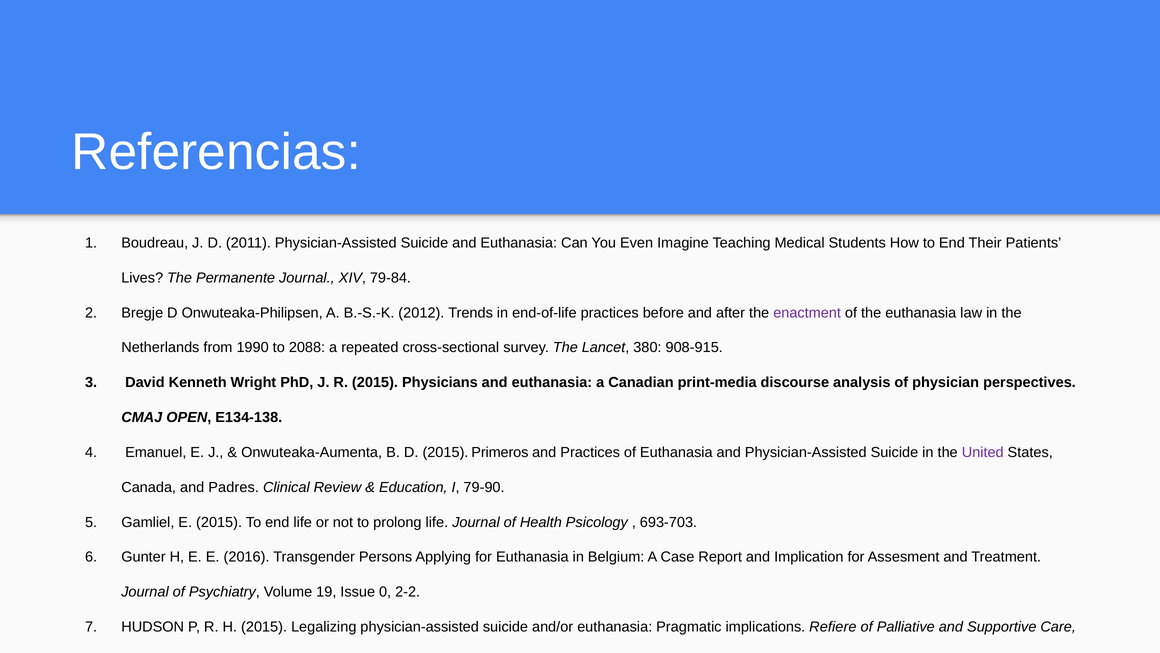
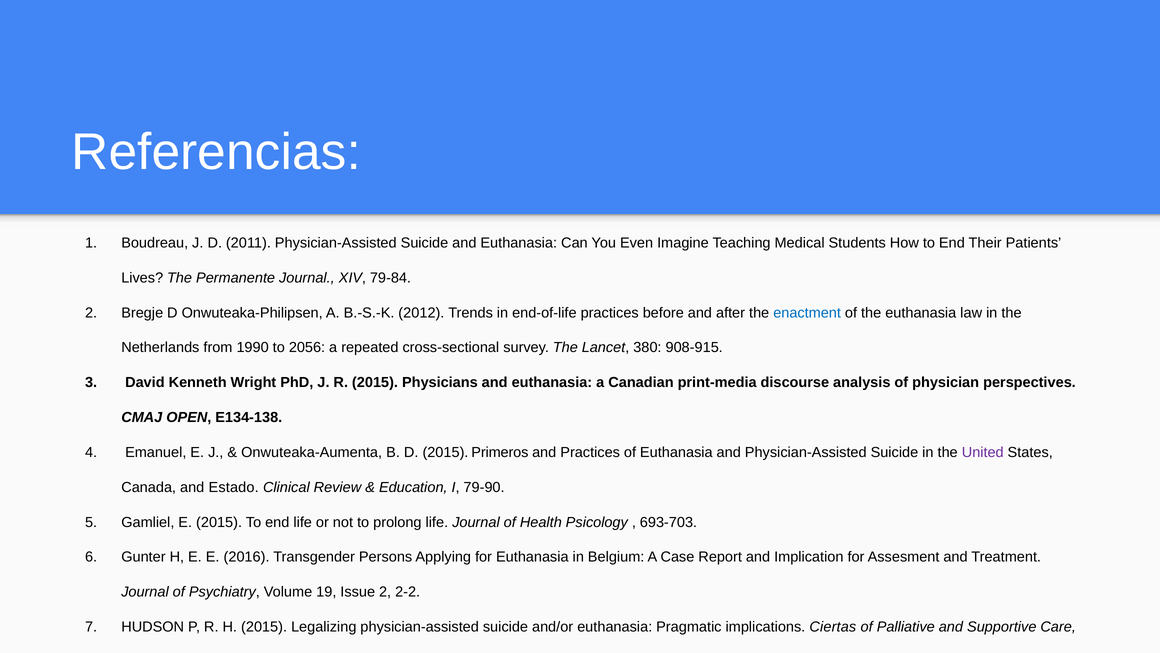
enactment colour: purple -> blue
2088: 2088 -> 2056
Padres: Padres -> Estado
Issue 0: 0 -> 2
Refiere: Refiere -> Ciertas
